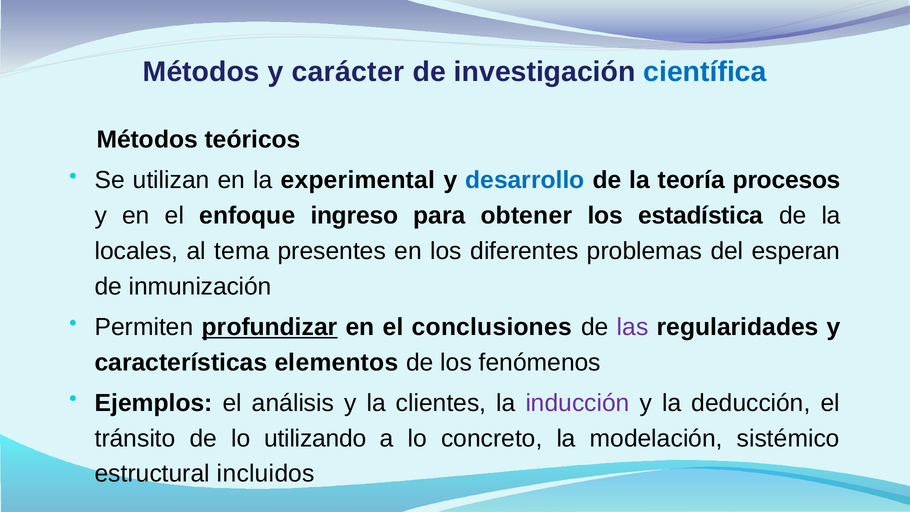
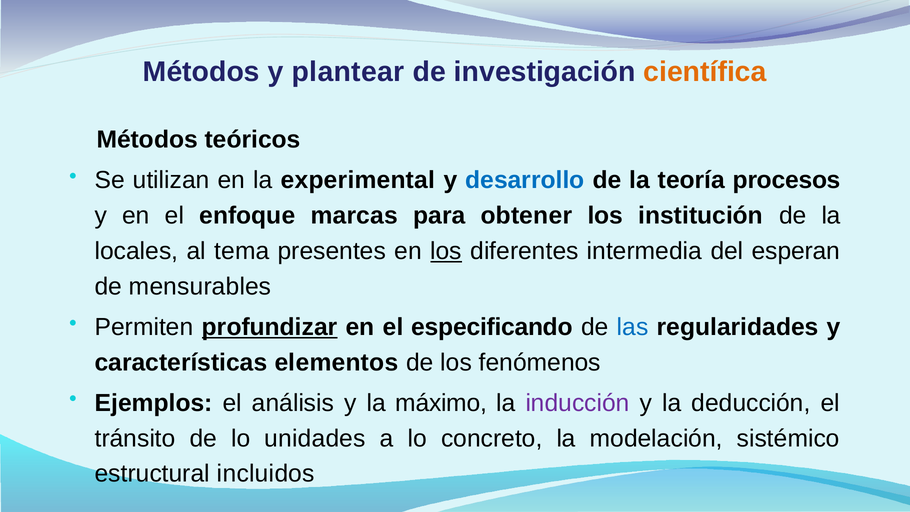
carácter: carácter -> plantear
científica colour: blue -> orange
ingreso: ingreso -> marcas
estadística: estadística -> institución
los at (446, 251) underline: none -> present
problemas: problemas -> intermedia
inmunización: inmunización -> mensurables
conclusiones: conclusiones -> especificando
las colour: purple -> blue
clientes: clientes -> máximo
utilizando: utilizando -> unidades
